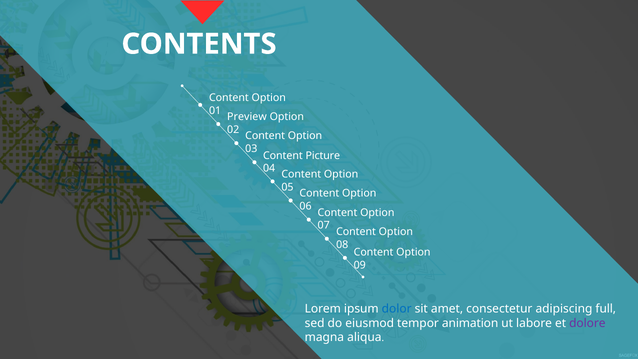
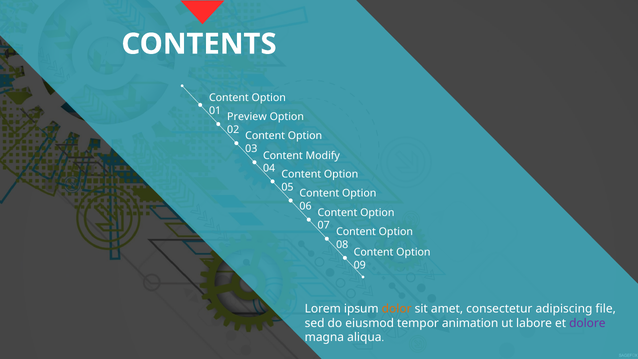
Picture: Picture -> Modify
dolor colour: blue -> orange
full: full -> file
